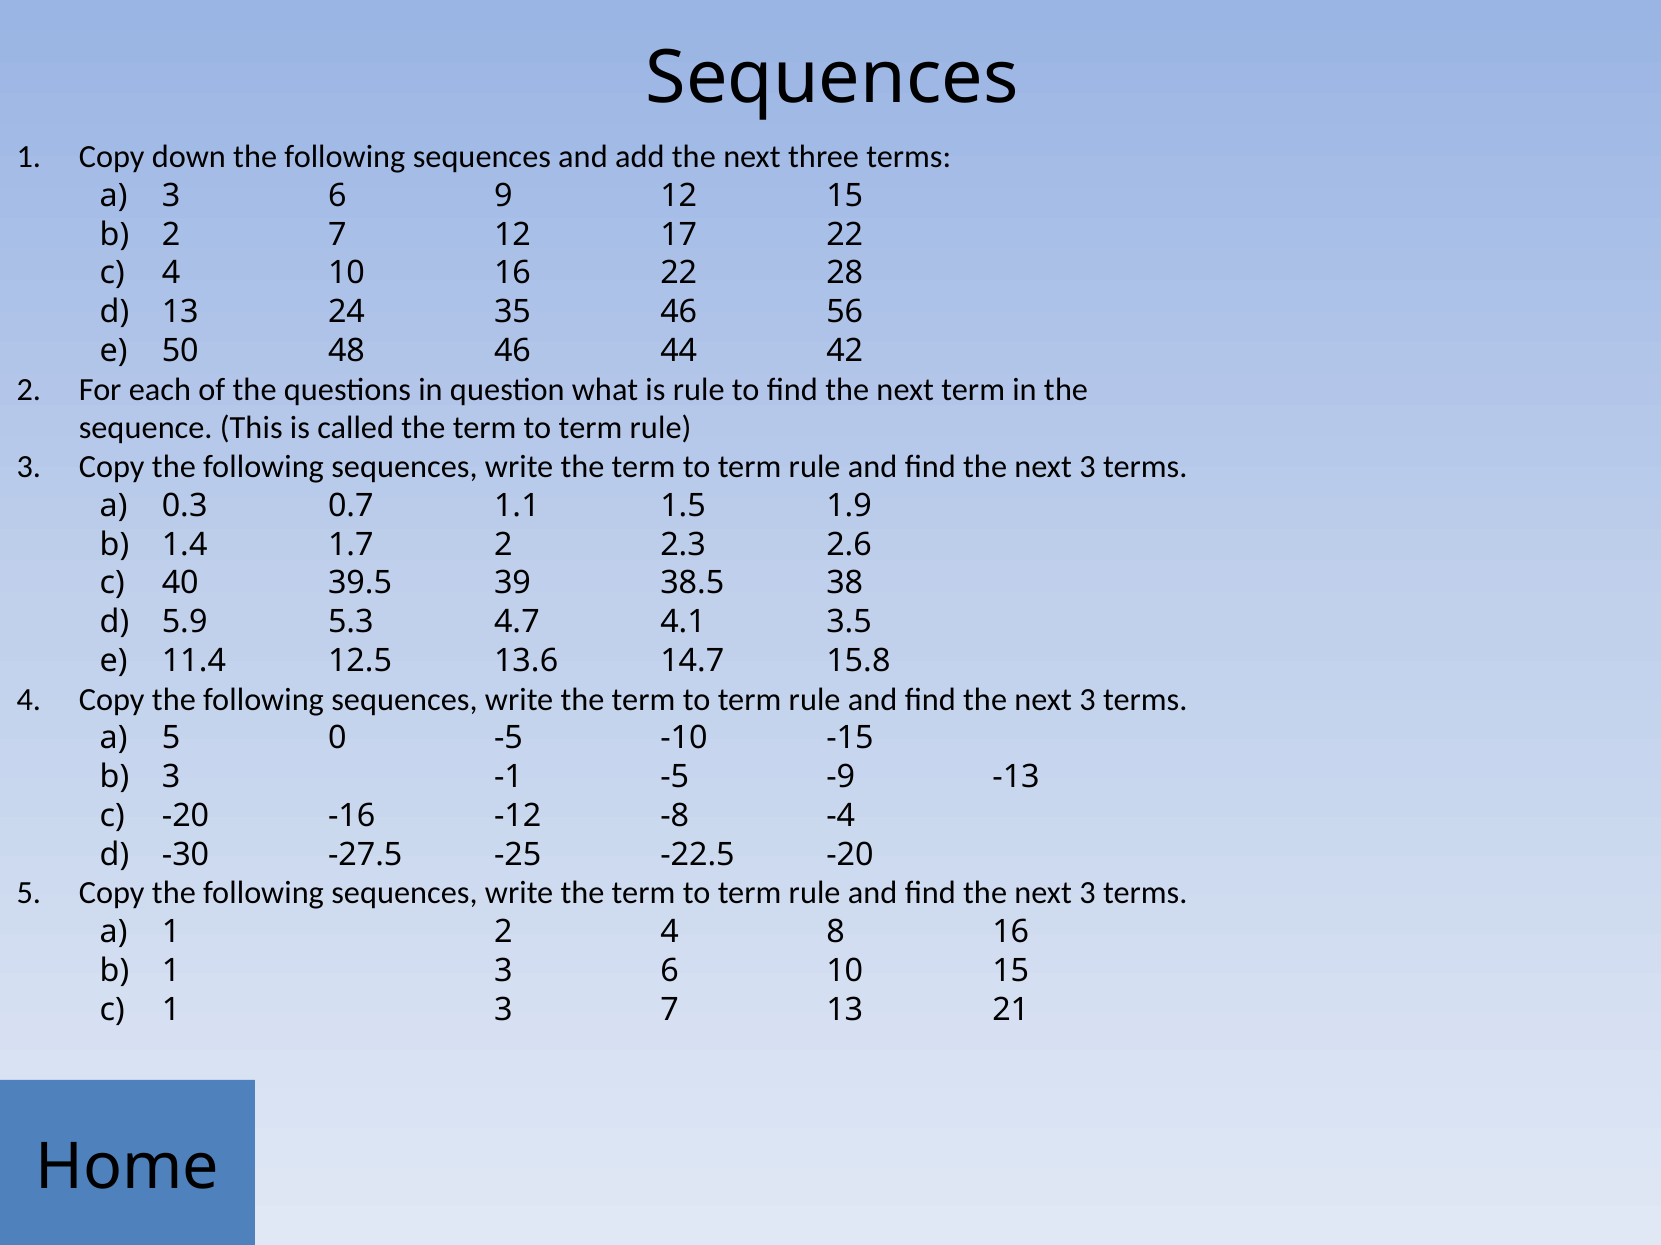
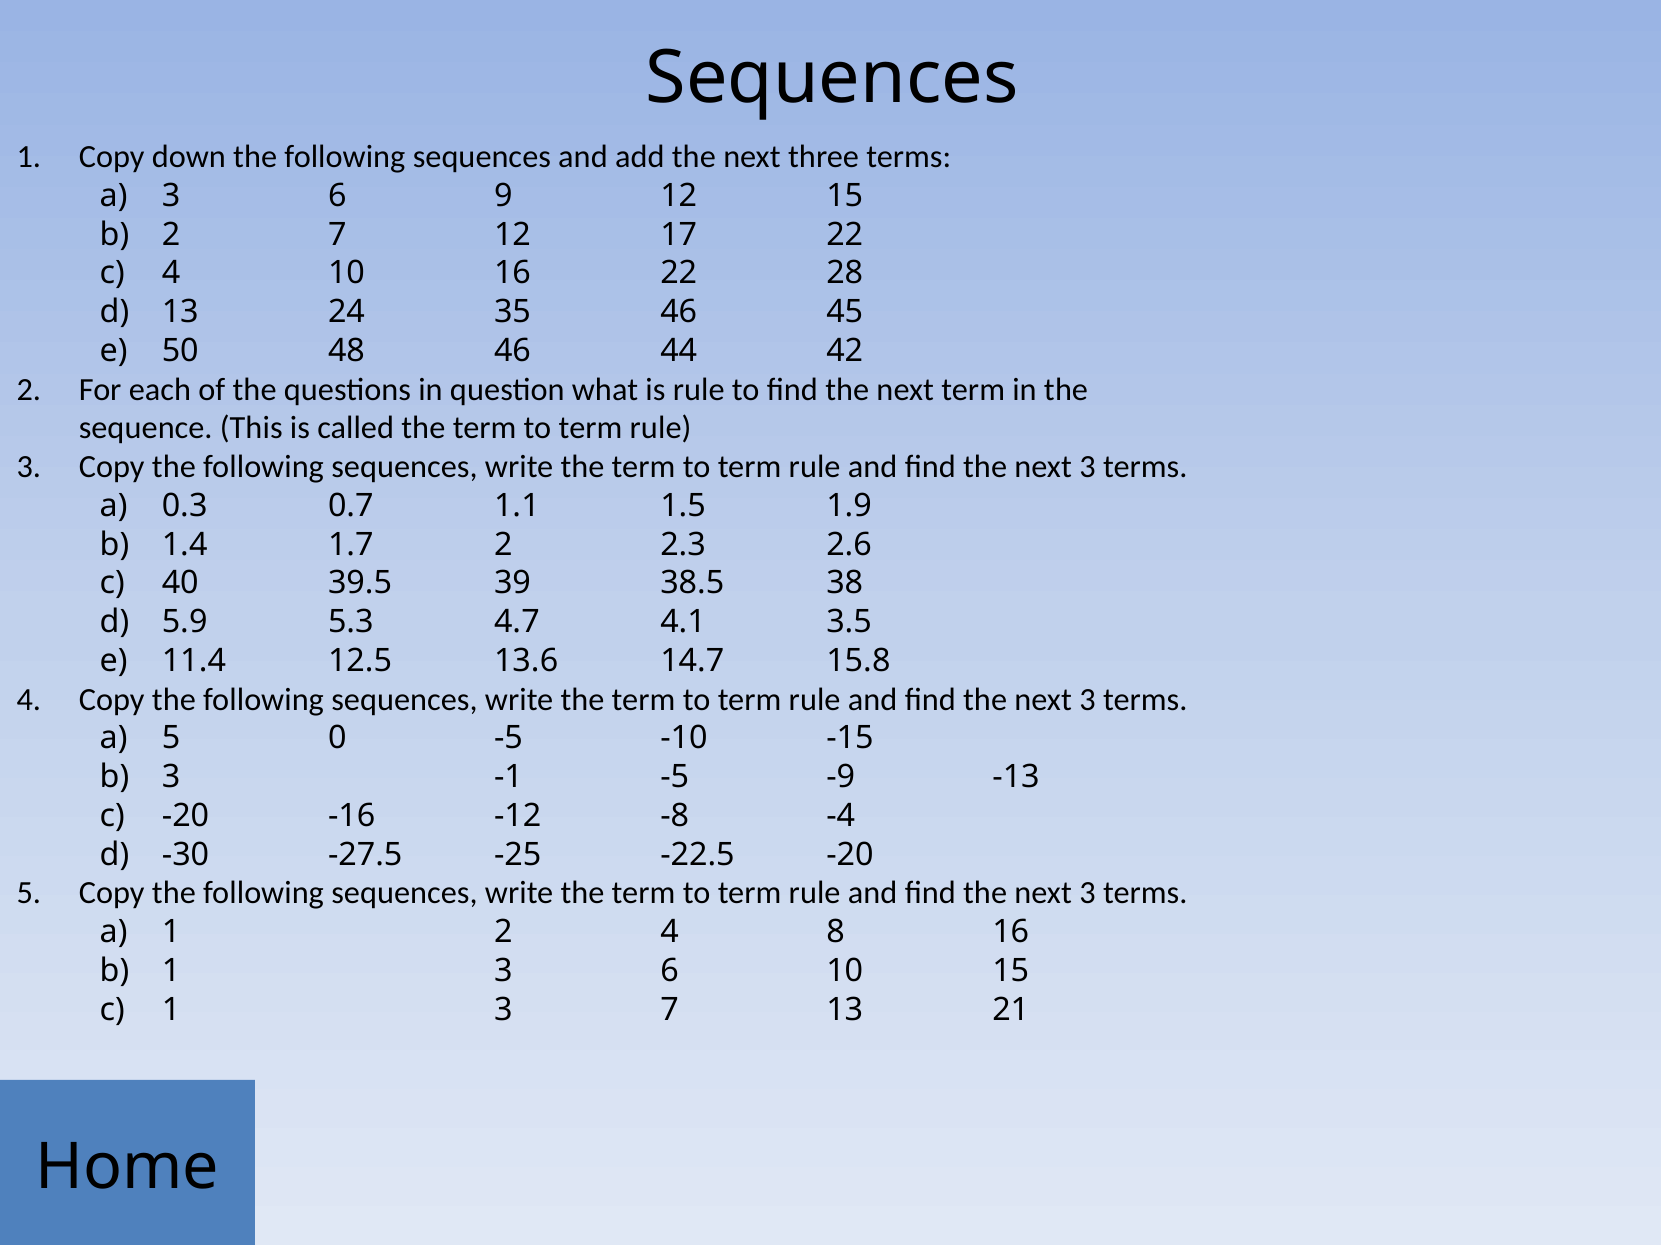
56: 56 -> 45
